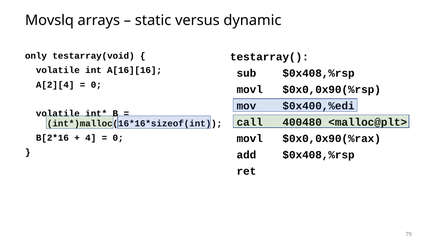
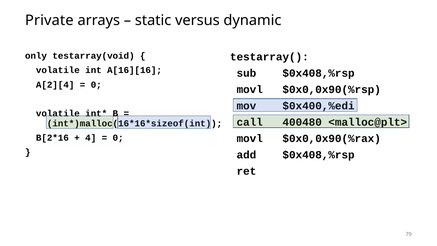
Movslq: Movslq -> Private
